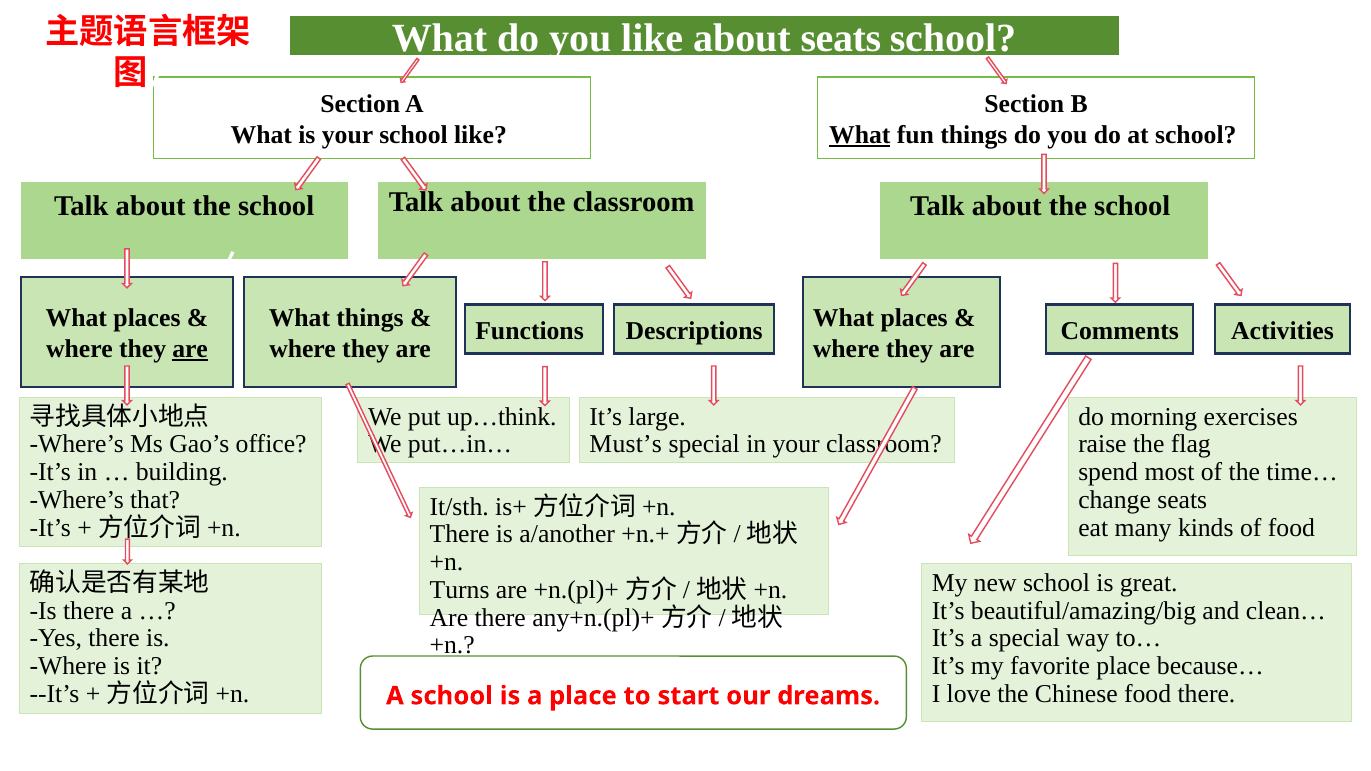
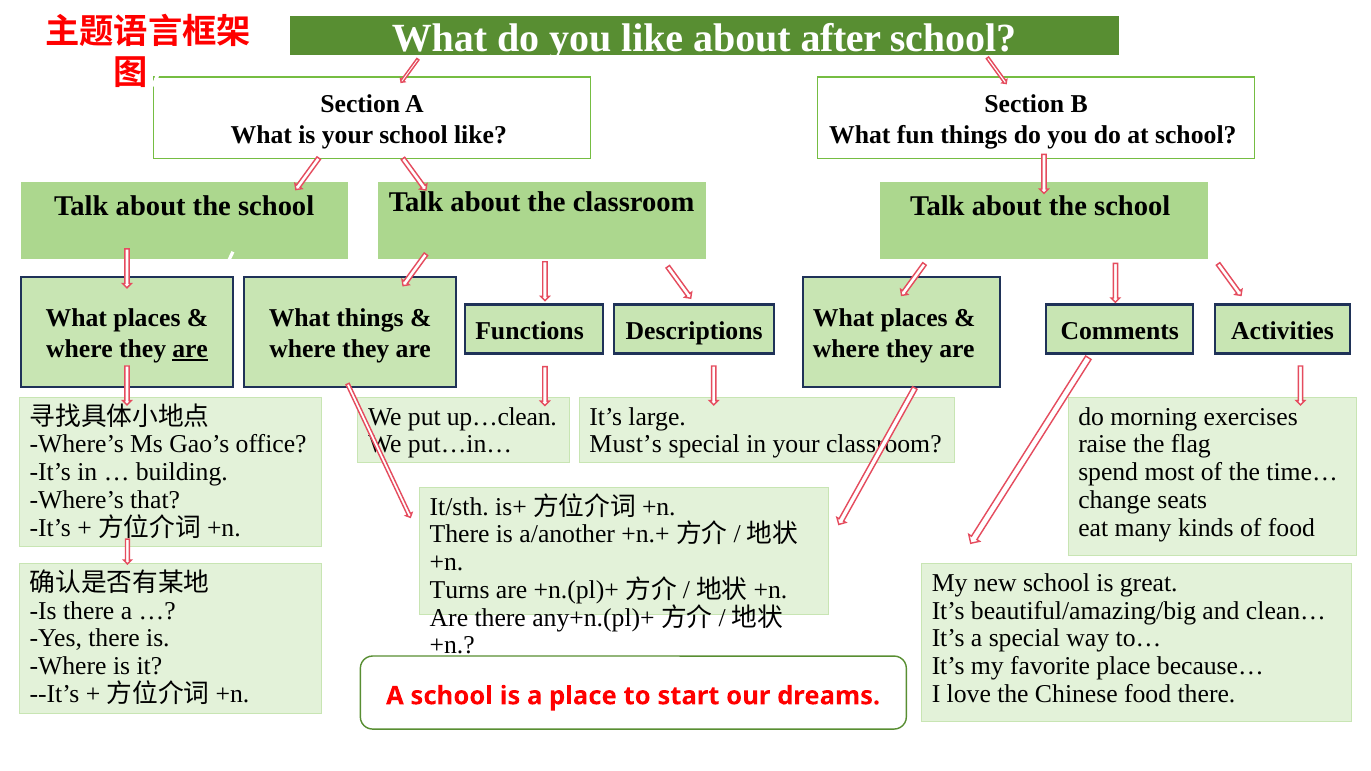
about seats: seats -> after
What at (860, 135) underline: present -> none
up…think: up…think -> up…clean
